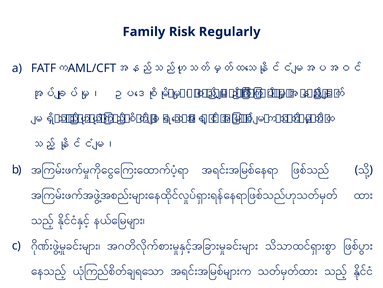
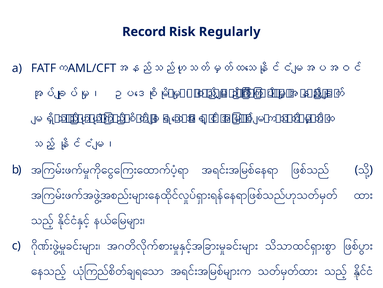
Family: Family -> Record
